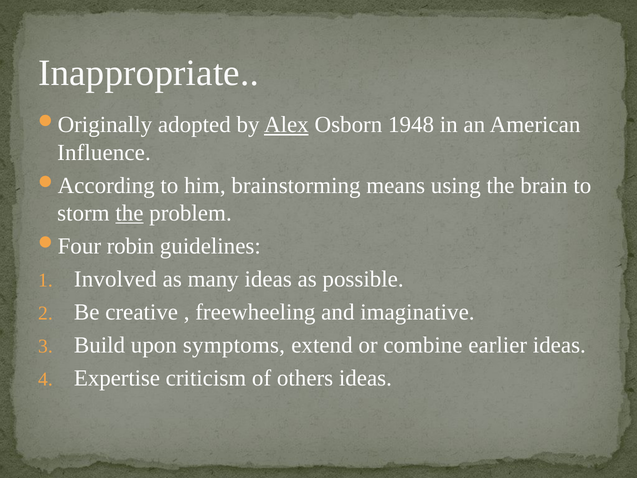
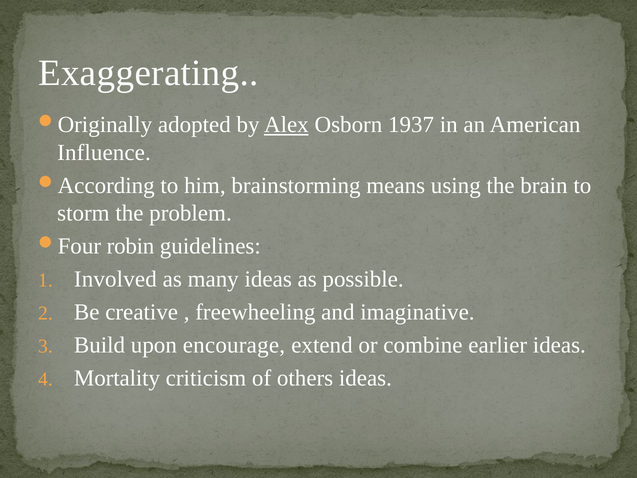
Inappropriate: Inappropriate -> Exaggerating
1948: 1948 -> 1937
the at (129, 213) underline: present -> none
symptoms: symptoms -> encourage
Expertise: Expertise -> Mortality
